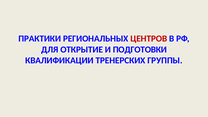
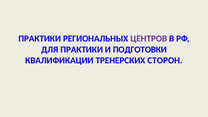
ЦЕНТРОВ colour: red -> purple
ДЛЯ ОТКРЫТИЕ: ОТКРЫТИЕ -> ПРАКТИКИ
ГРУППЫ: ГРУППЫ -> СТОРОН
